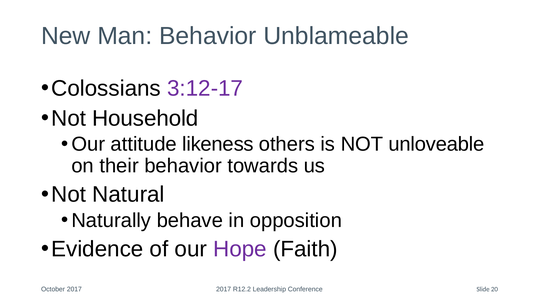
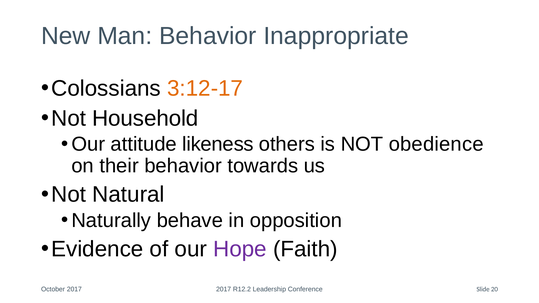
Unblameable: Unblameable -> Inappropriate
3:12-17 colour: purple -> orange
unloveable: unloveable -> obedience
